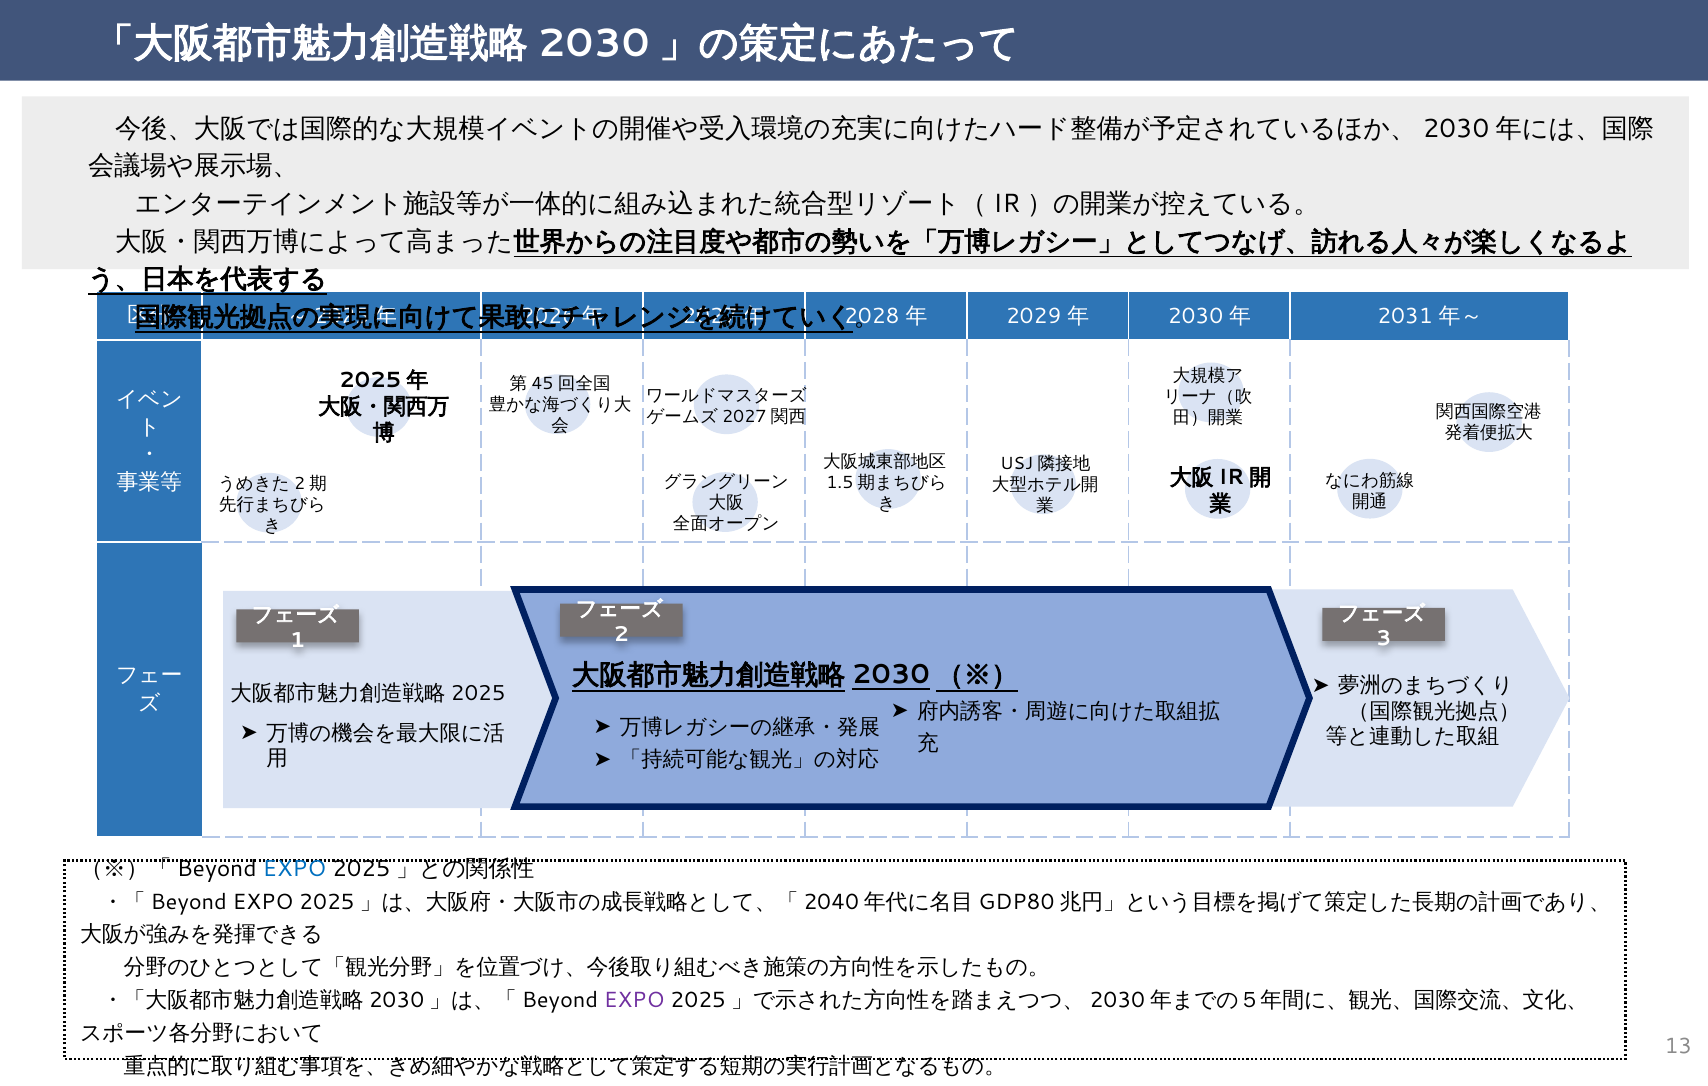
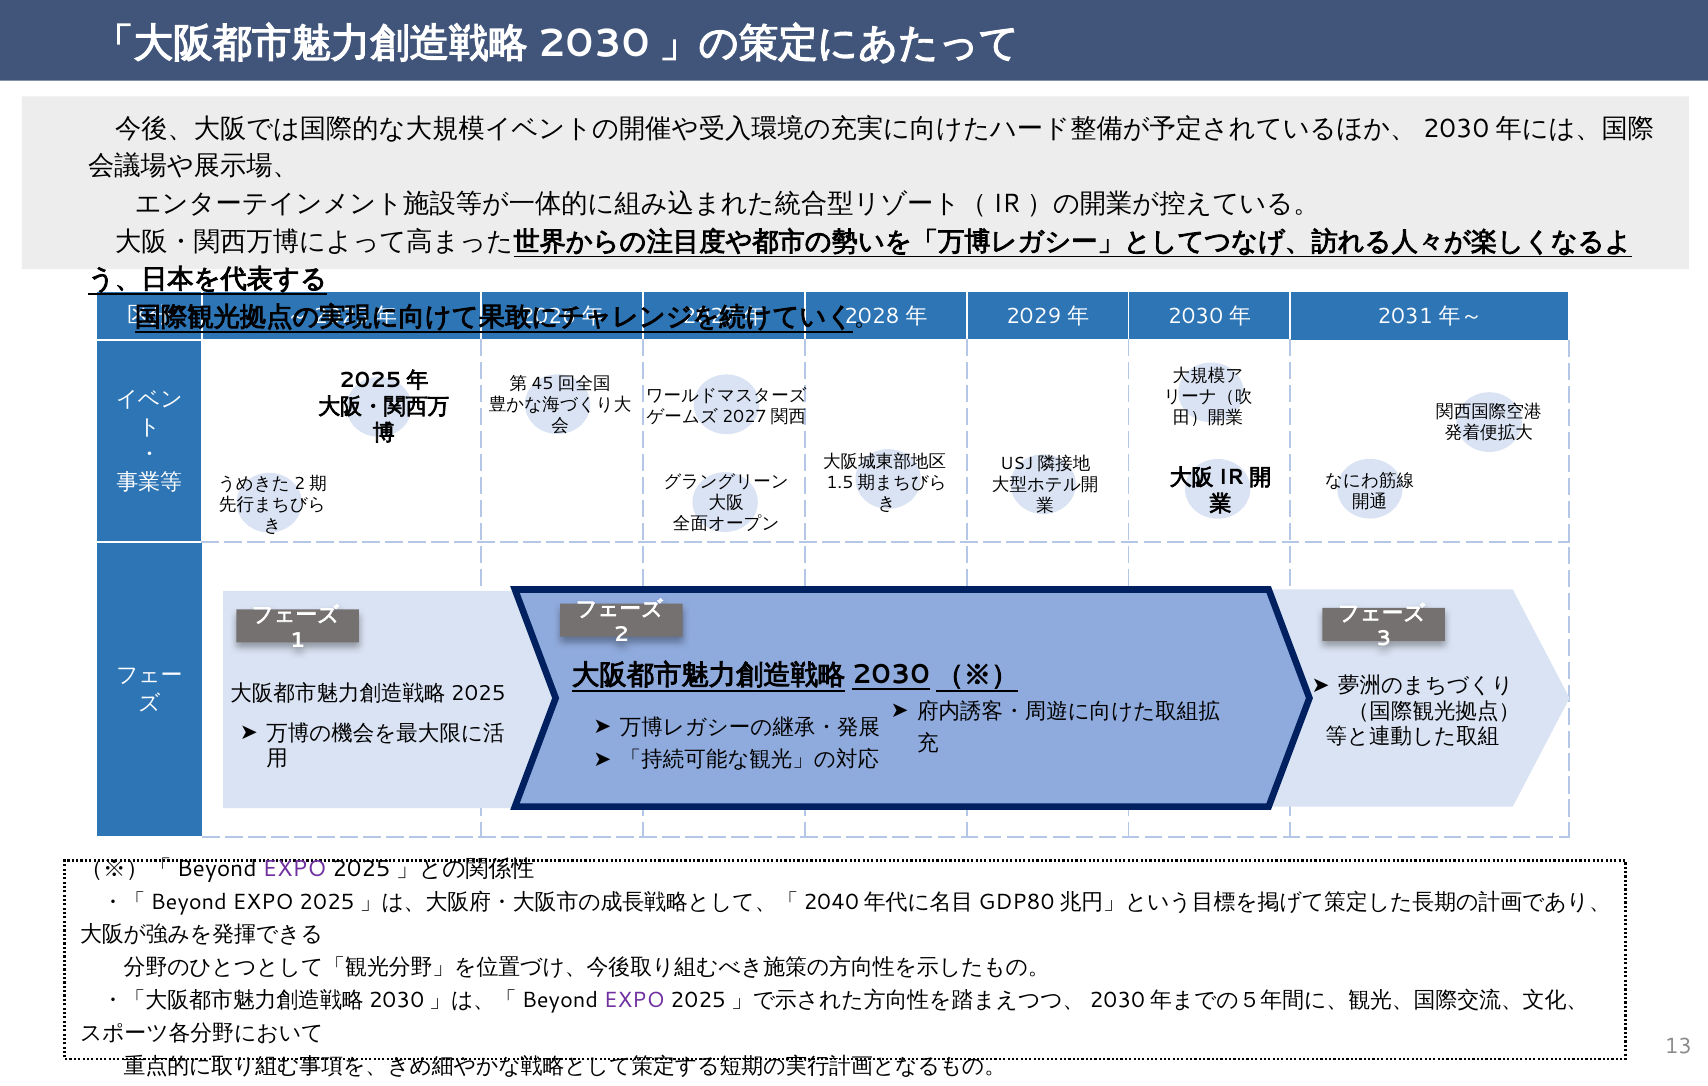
EXPO at (295, 869) colour: blue -> purple
